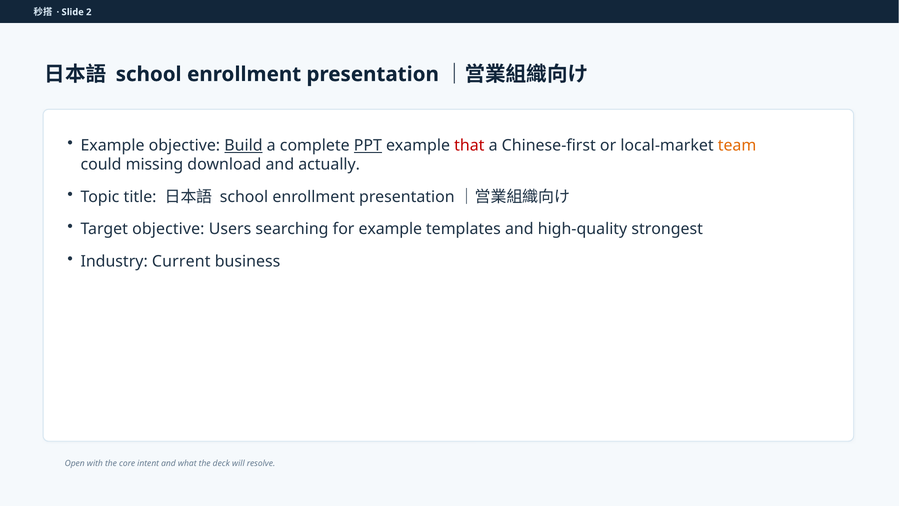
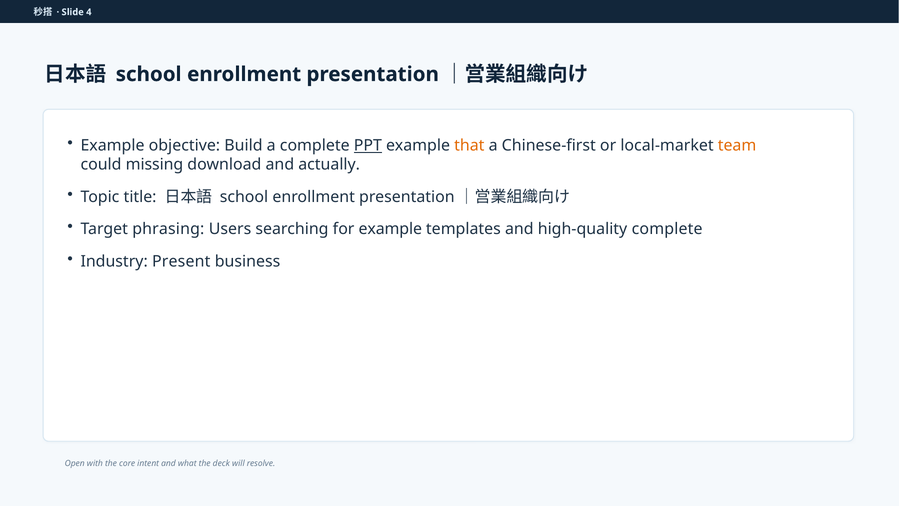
2: 2 -> 4
Build underline: present -> none
that colour: red -> orange
Target objective: objective -> phrasing
high-quality strongest: strongest -> complete
Current: Current -> Present
